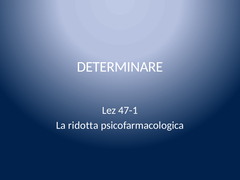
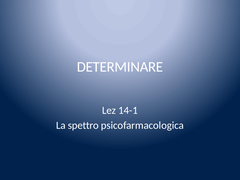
47-1: 47-1 -> 14-1
ridotta: ridotta -> spettro
